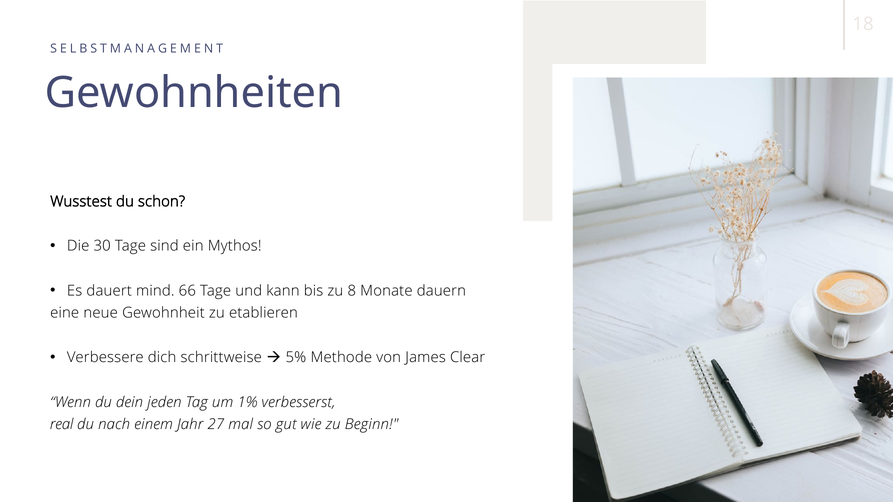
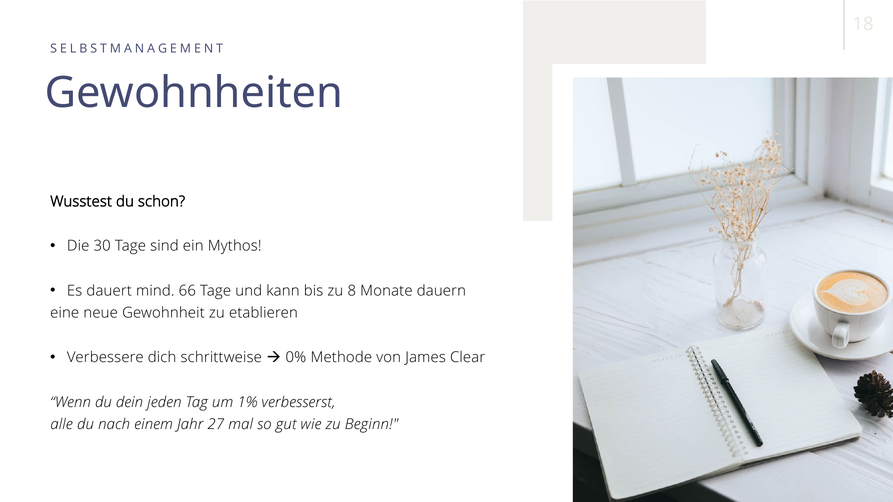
5%: 5% -> 0%
real: real -> alle
